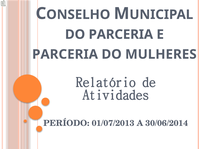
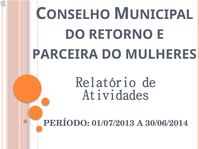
DO PARCERIA: PARCERIA -> RETORNO
PARCERIA at (65, 54): PARCERIA -> PARCEIRA
